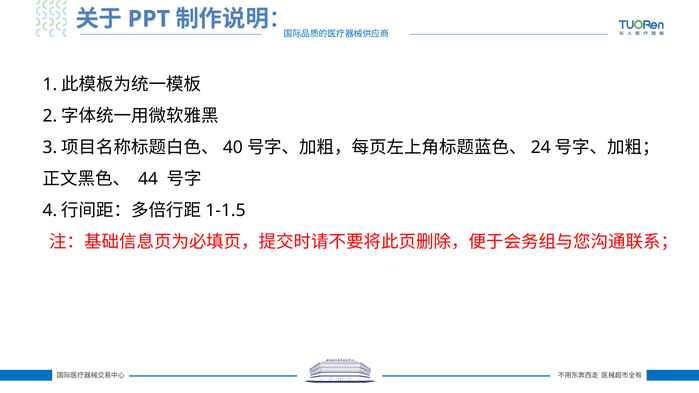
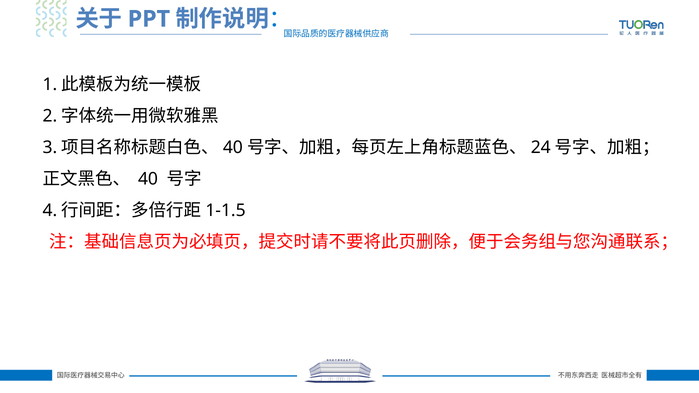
44: 44 -> 40
